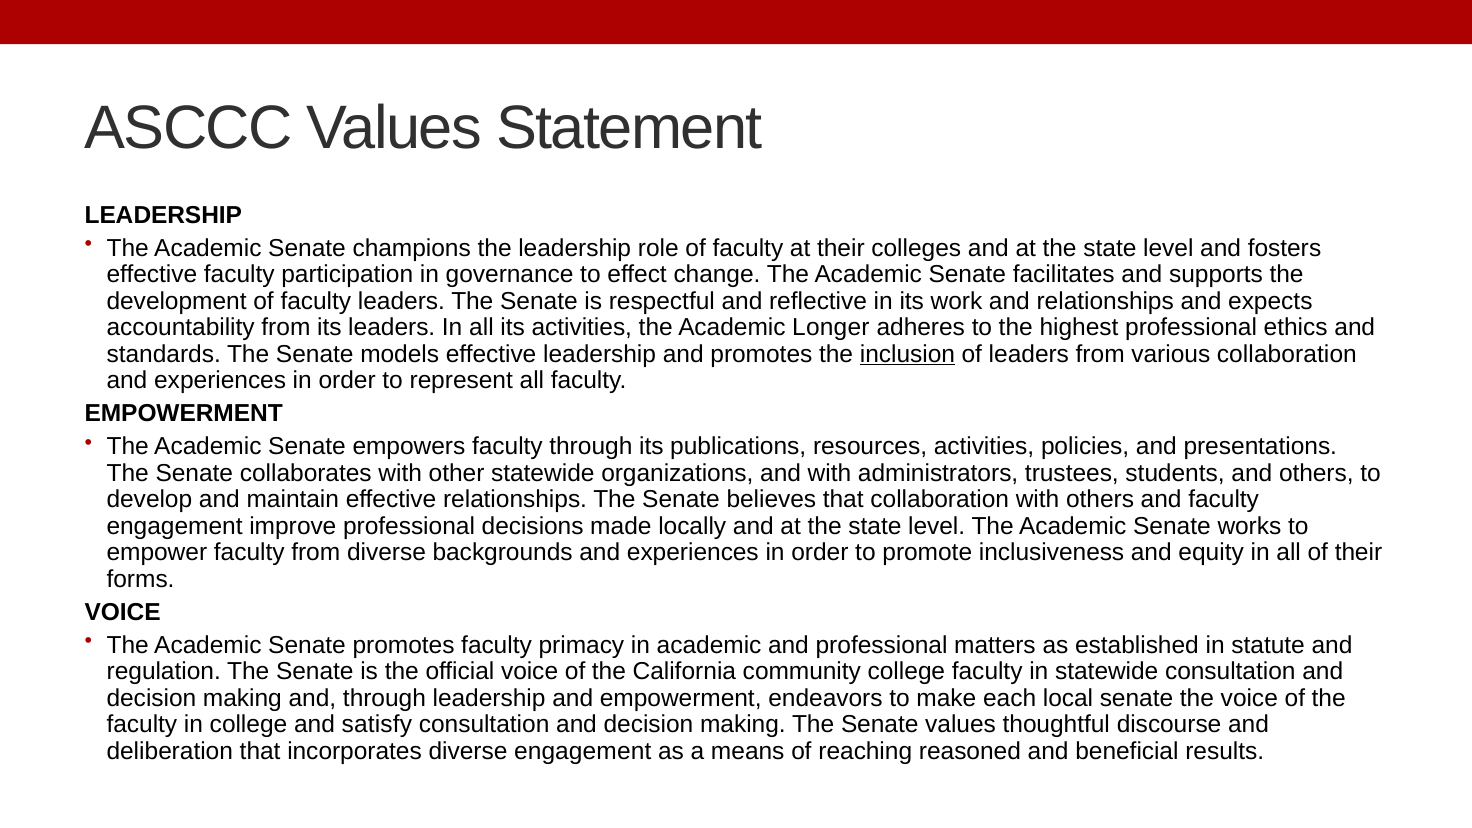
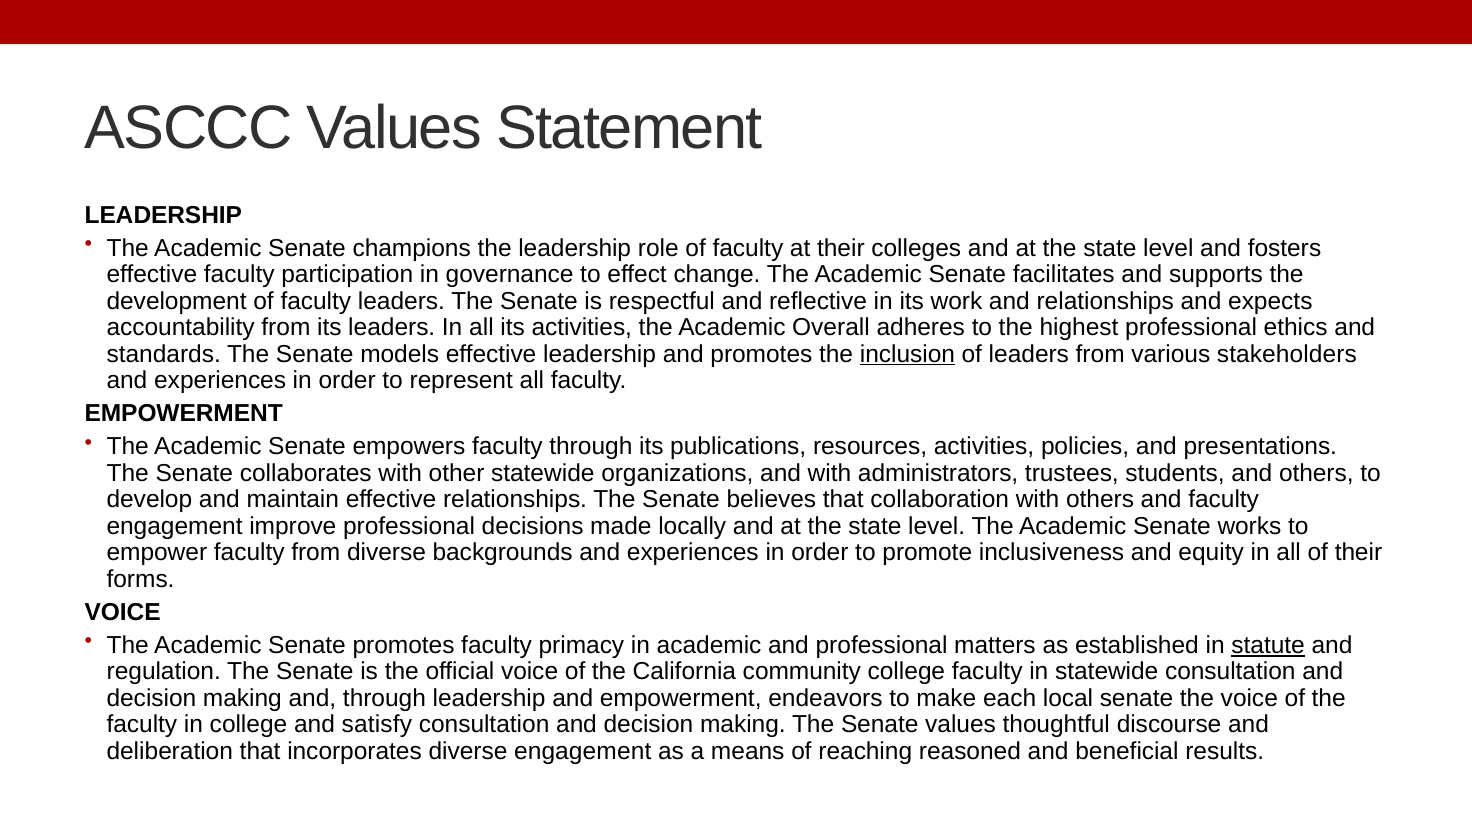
Longer: Longer -> Overall
various collaboration: collaboration -> stakeholders
statute underline: none -> present
